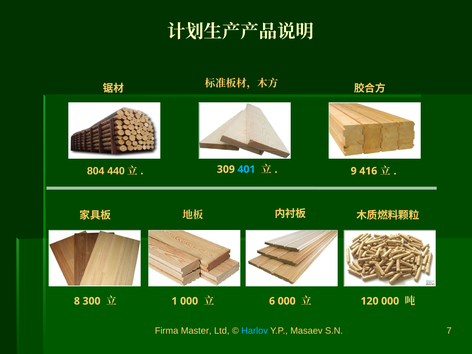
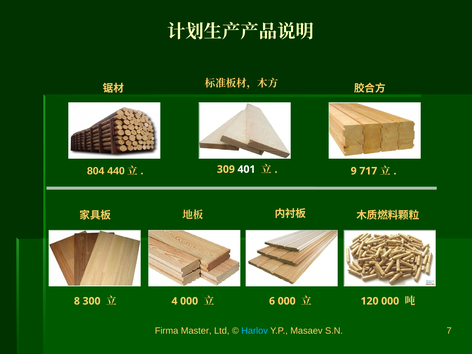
401 colour: light blue -> white
416: 416 -> 717
1: 1 -> 4
